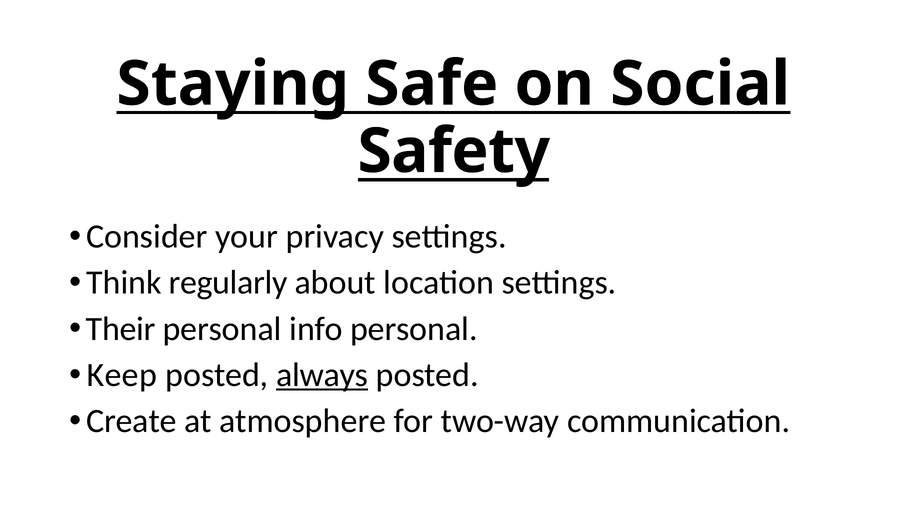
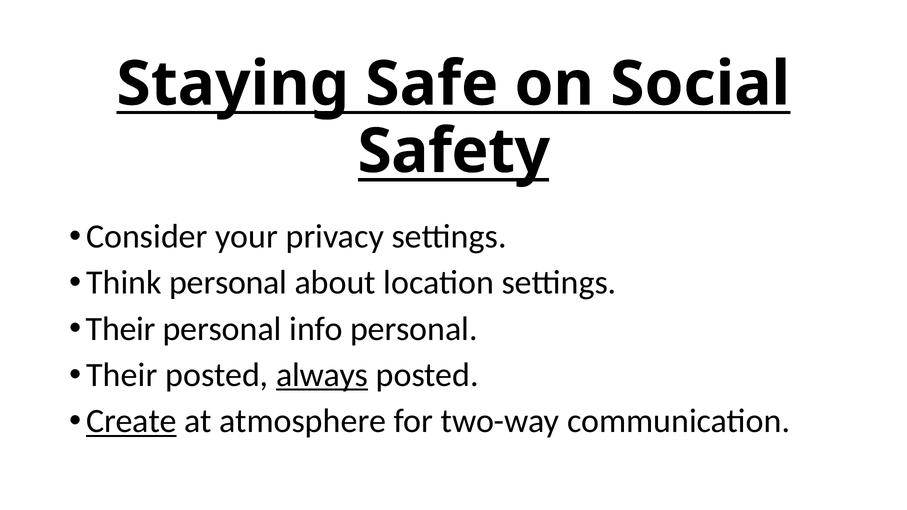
Think regularly: regularly -> personal
Keep at (122, 375): Keep -> Their
Create underline: none -> present
